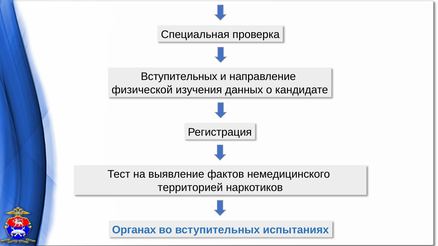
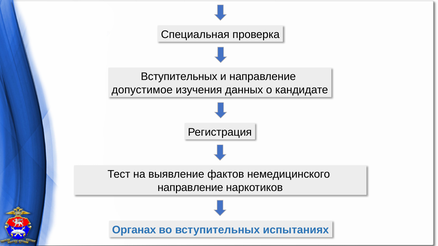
физической: физической -> допустимое
территорией at (190, 188): территорией -> направление
